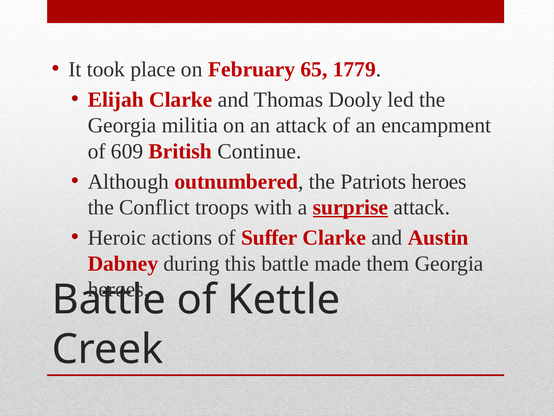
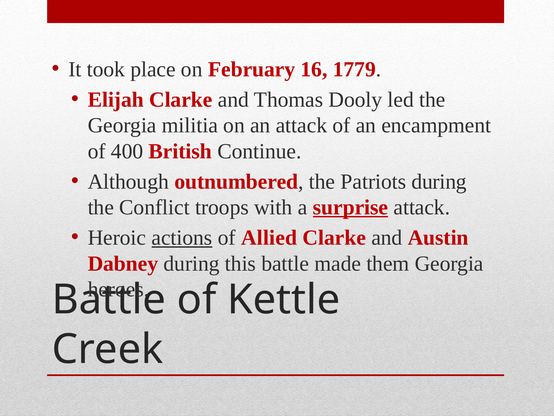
65: 65 -> 16
609: 609 -> 400
Patriots heroes: heroes -> during
actions underline: none -> present
Suffer: Suffer -> Allied
